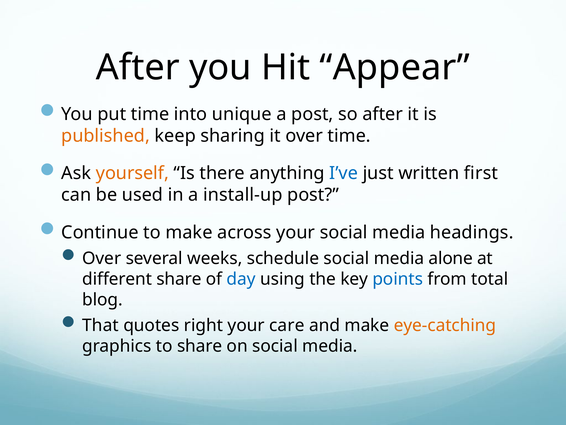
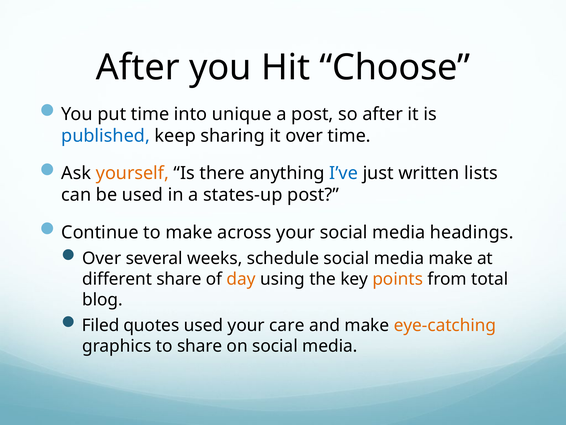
Appear: Appear -> Choose
published colour: orange -> blue
first: first -> lists
install-up: install-up -> states-up
media alone: alone -> make
day colour: blue -> orange
points colour: blue -> orange
That: That -> Filed
quotes right: right -> used
